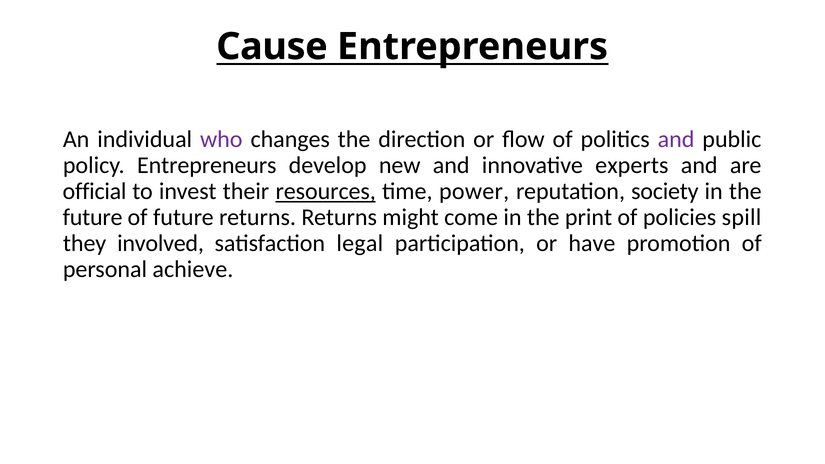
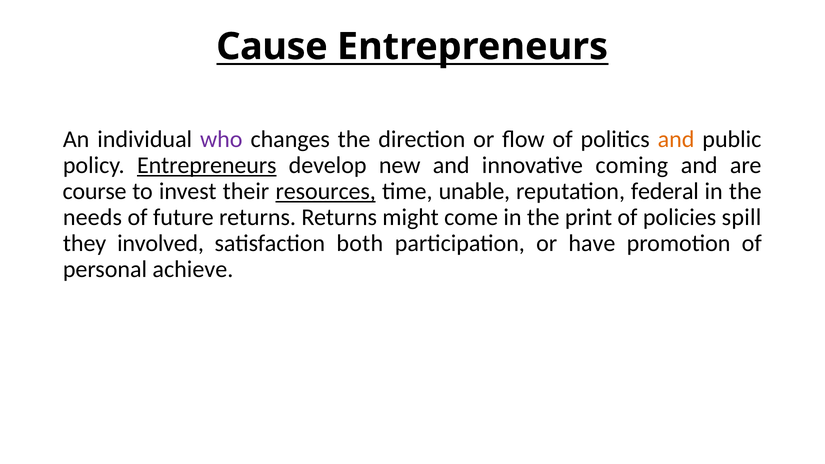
and at (676, 139) colour: purple -> orange
Entrepreneurs at (207, 165) underline: none -> present
experts: experts -> coming
official: official -> course
power: power -> unable
society: society -> federal
future at (93, 217): future -> needs
legal: legal -> both
